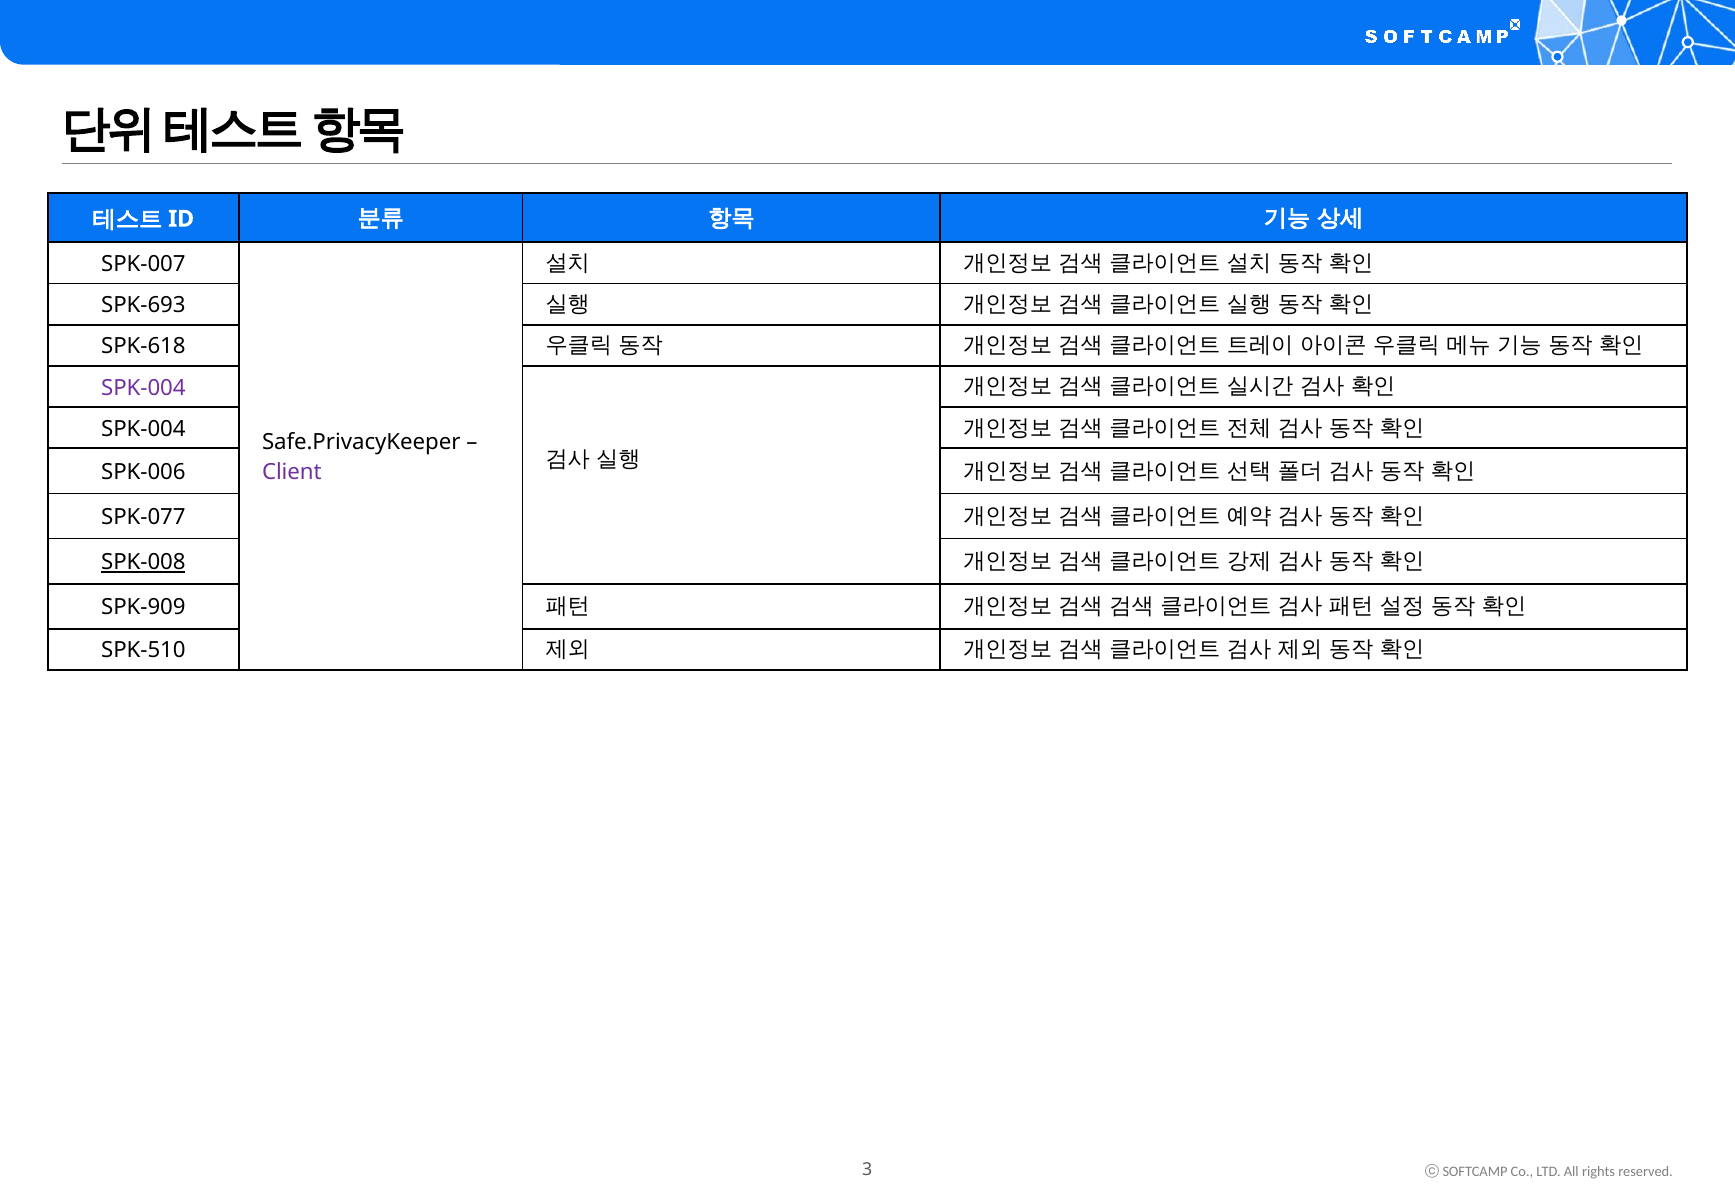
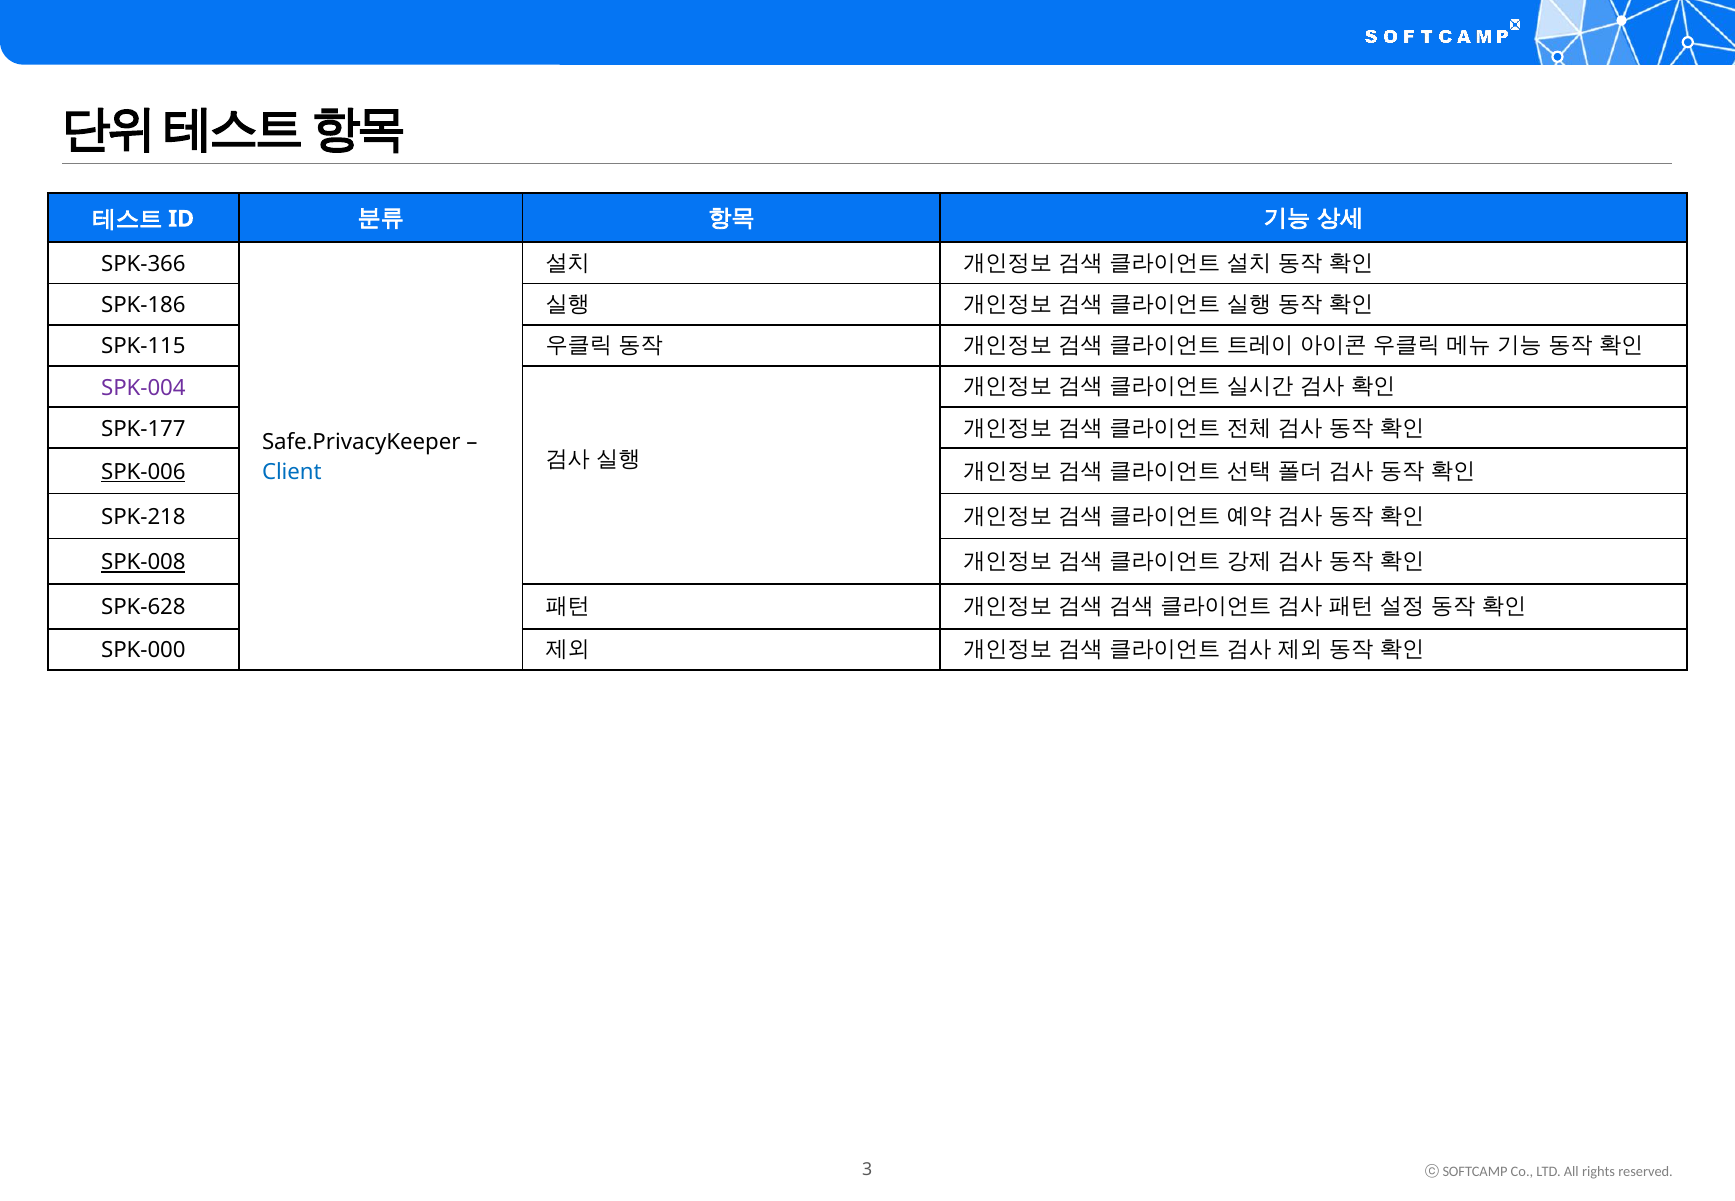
SPK-007: SPK-007 -> SPK-366
SPK-693: SPK-693 -> SPK-186
SPK-618: SPK-618 -> SPK-115
SPK-004 at (143, 429): SPK-004 -> SPK-177
SPK-006 underline: none -> present
Client colour: purple -> blue
SPK-077: SPK-077 -> SPK-218
SPK-909: SPK-909 -> SPK-628
SPK-510: SPK-510 -> SPK-000
